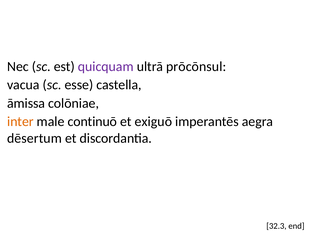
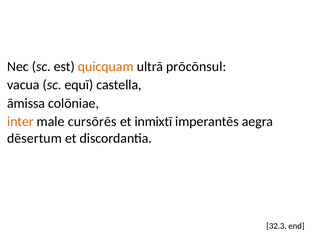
quicquam colour: purple -> orange
esse: esse -> equī
continuō: continuō -> cursōrēs
exiguō: exiguō -> inmixtī
